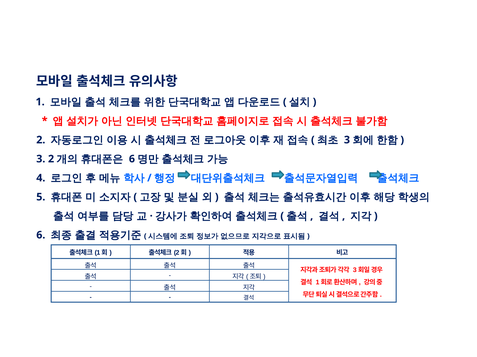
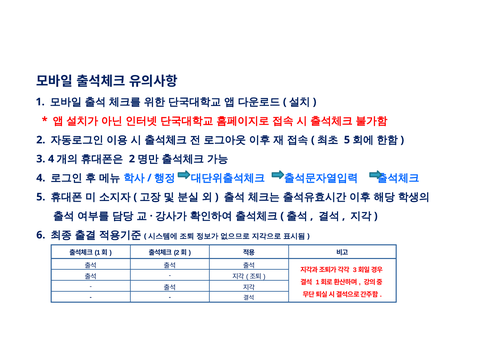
3 at (347, 140): 3 -> 5
3 2: 2 -> 4
6 at (132, 159): 6 -> 2
